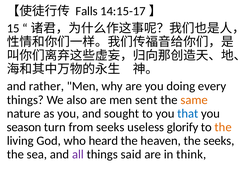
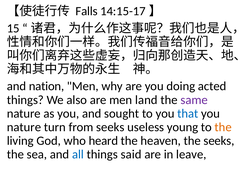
rather: rather -> nation
every: every -> acted
sent: sent -> land
same colour: orange -> purple
season at (24, 127): season -> nature
glorify: glorify -> young
all colour: purple -> blue
think: think -> leave
